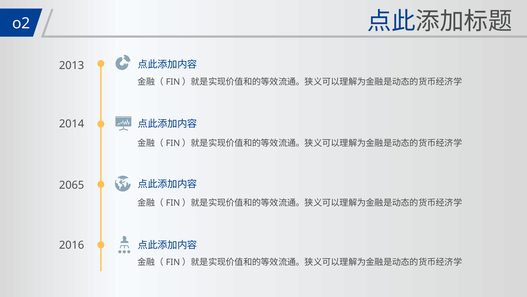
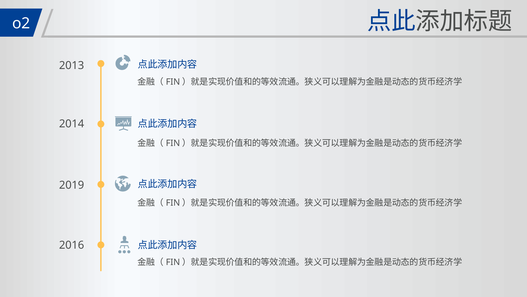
2065: 2065 -> 2019
